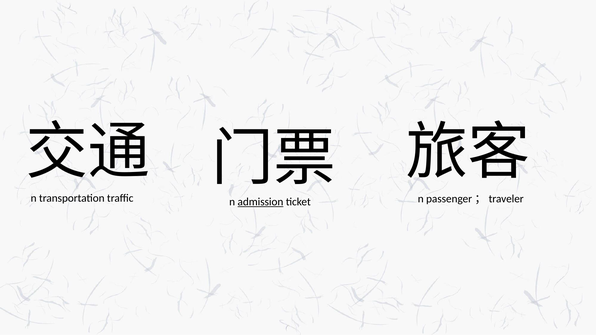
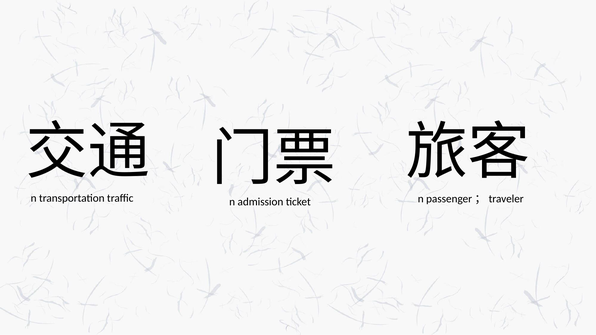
admission underline: present -> none
